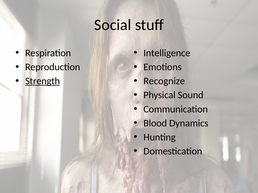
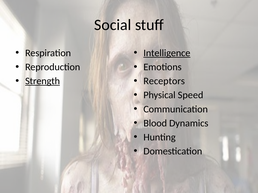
Intelligence underline: none -> present
Recognize: Recognize -> Receptors
Sound: Sound -> Speed
